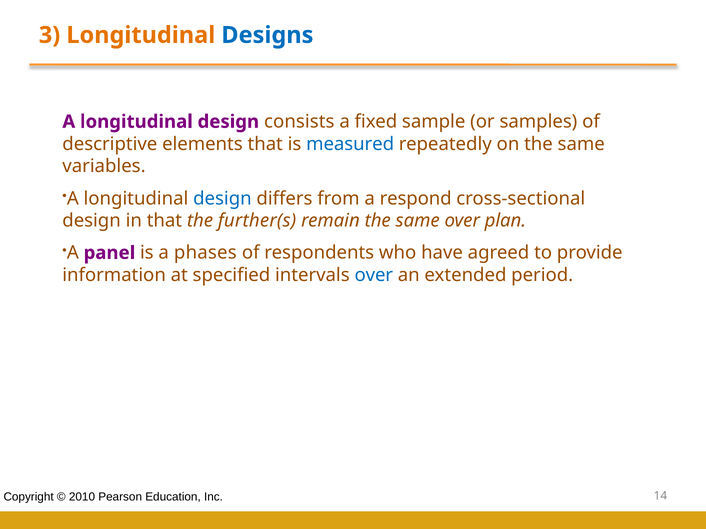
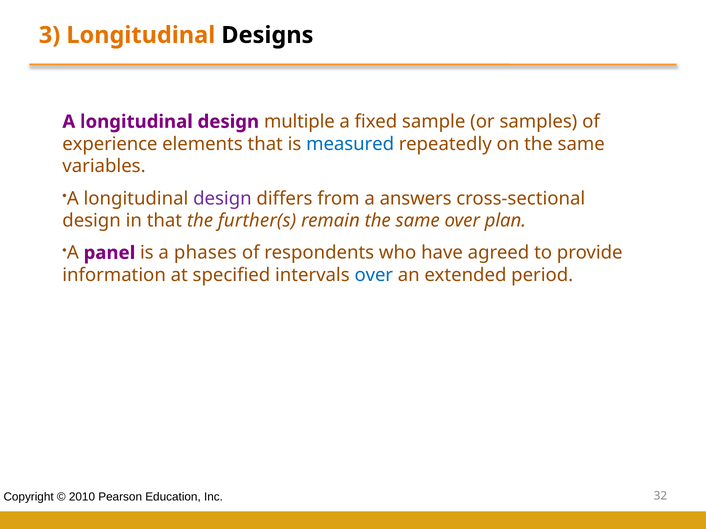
Designs colour: blue -> black
consists: consists -> multiple
descriptive: descriptive -> experience
design at (222, 199) colour: blue -> purple
respond: respond -> answers
14: 14 -> 32
